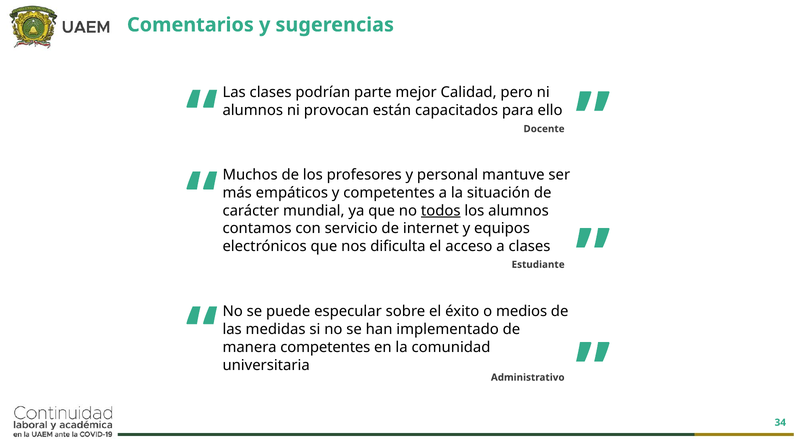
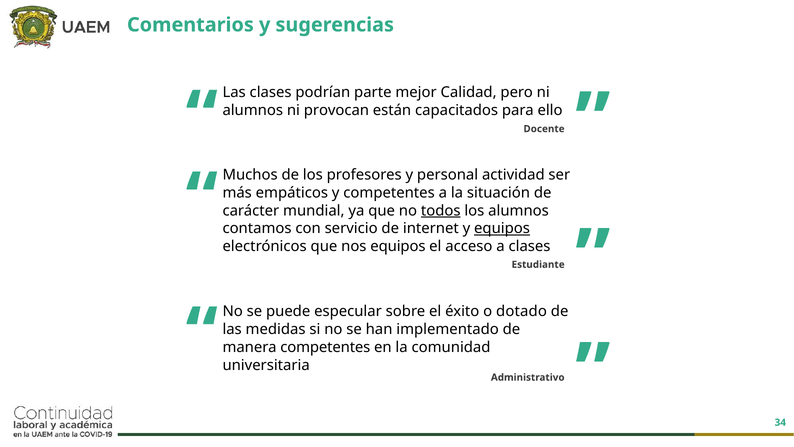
mantuve: mantuve -> actividad
equipos at (502, 228) underline: none -> present
nos dificulta: dificulta -> equipos
medios: medios -> dotado
